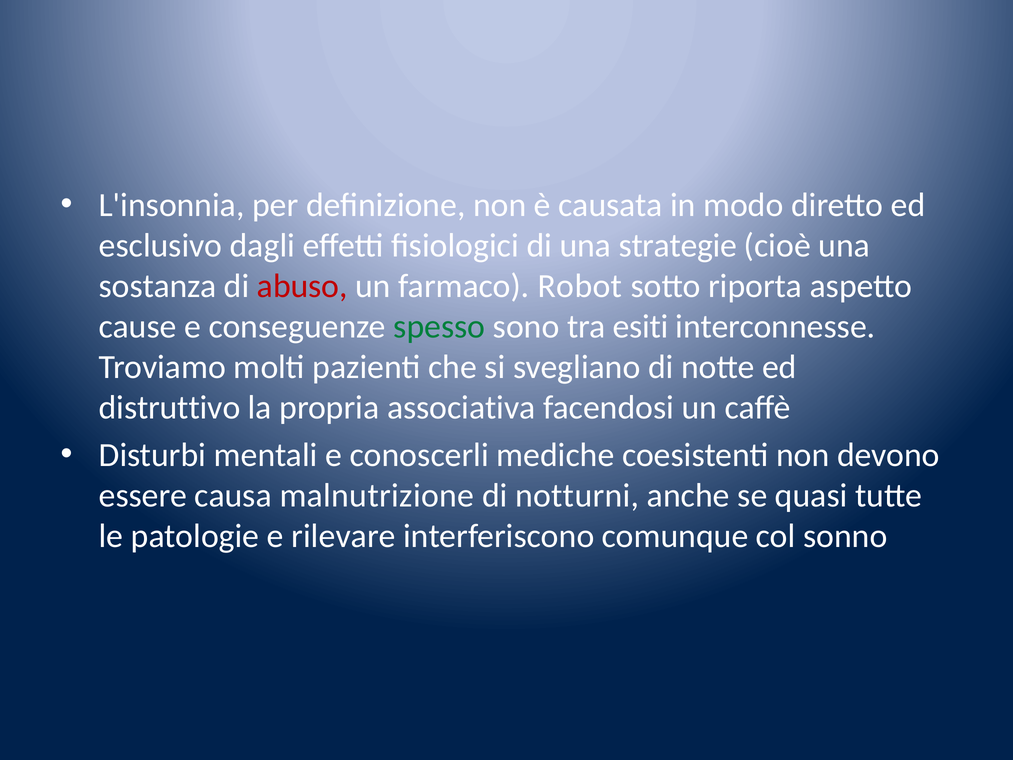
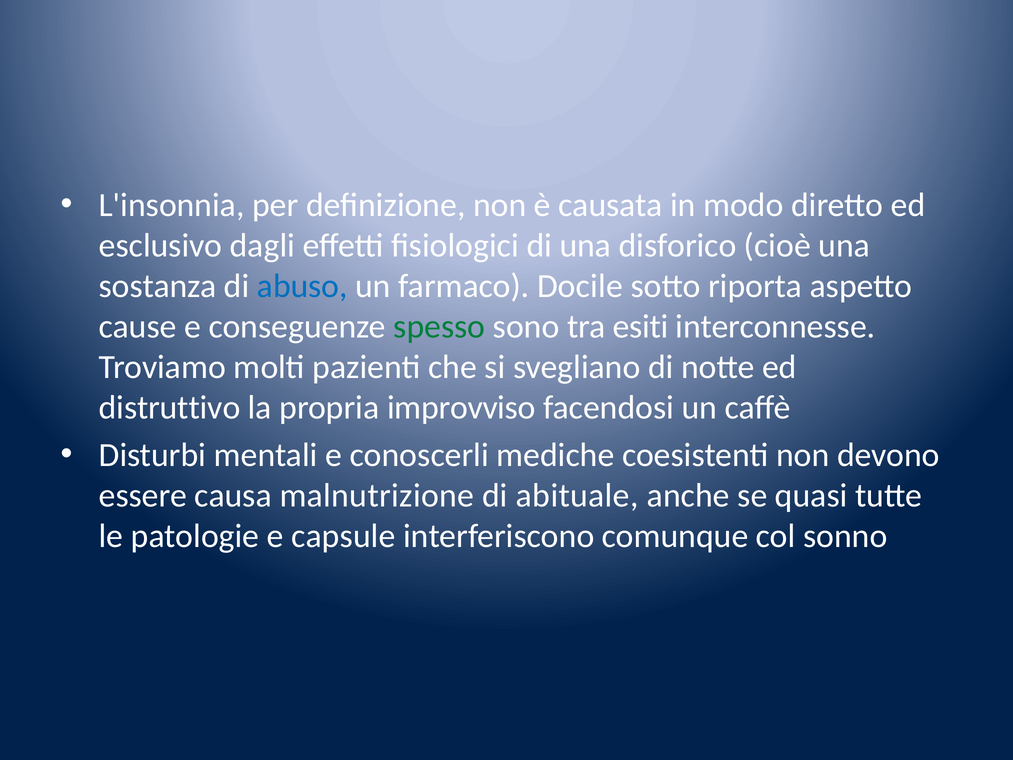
strategie: strategie -> disforico
abuso colour: red -> blue
Robot: Robot -> Docile
associativa: associativa -> improvviso
notturni: notturni -> abituale
rilevare: rilevare -> capsule
